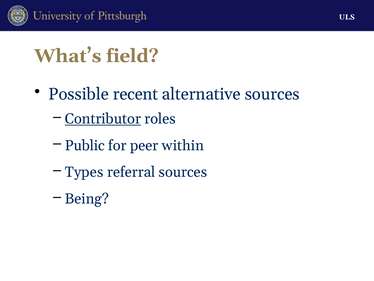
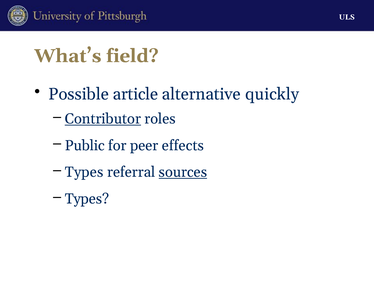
recent: recent -> article
alternative sources: sources -> quickly
within: within -> effects
sources at (183, 172) underline: none -> present
Being at (87, 198): Being -> Types
